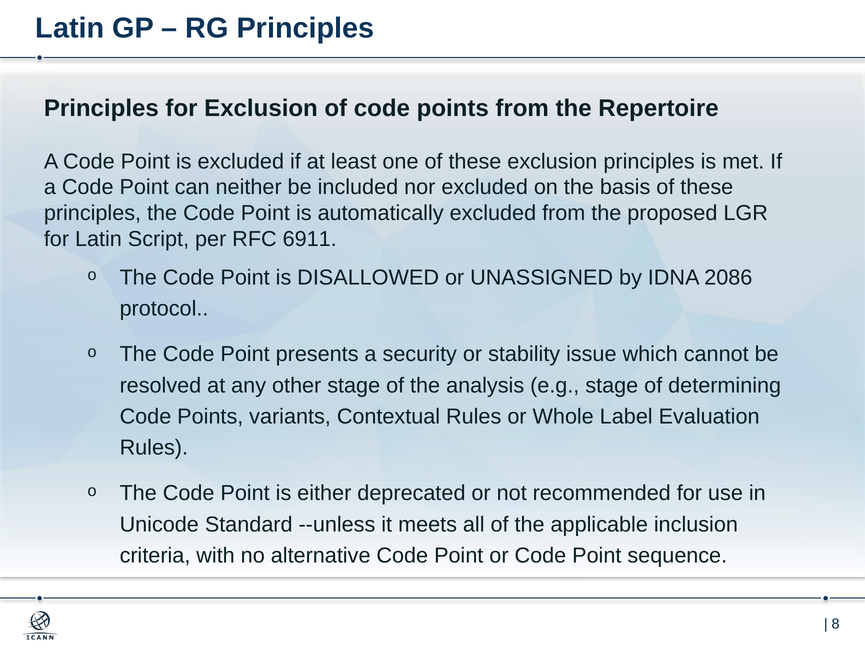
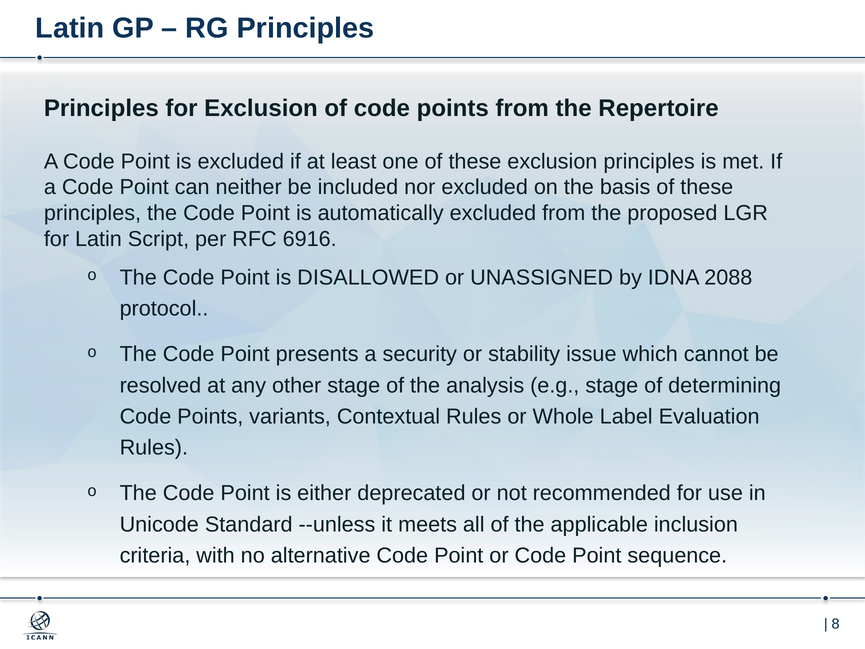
6911: 6911 -> 6916
2086: 2086 -> 2088
